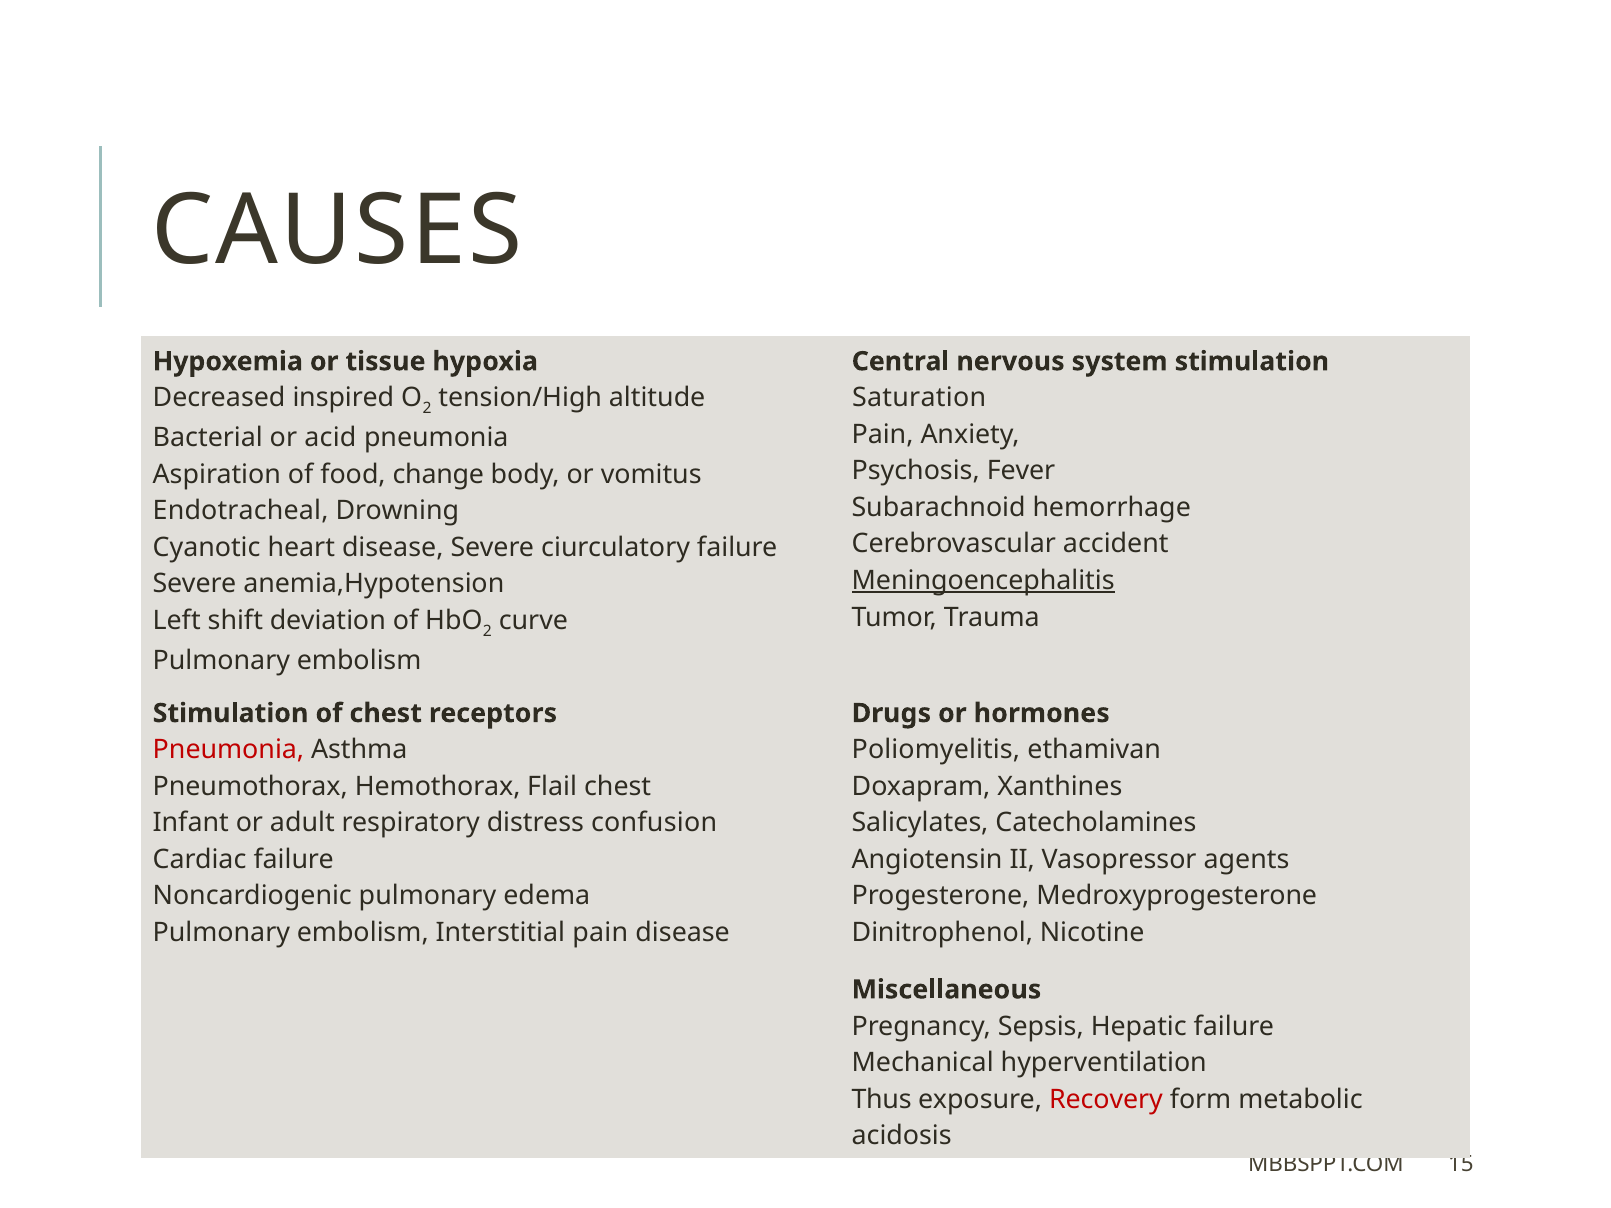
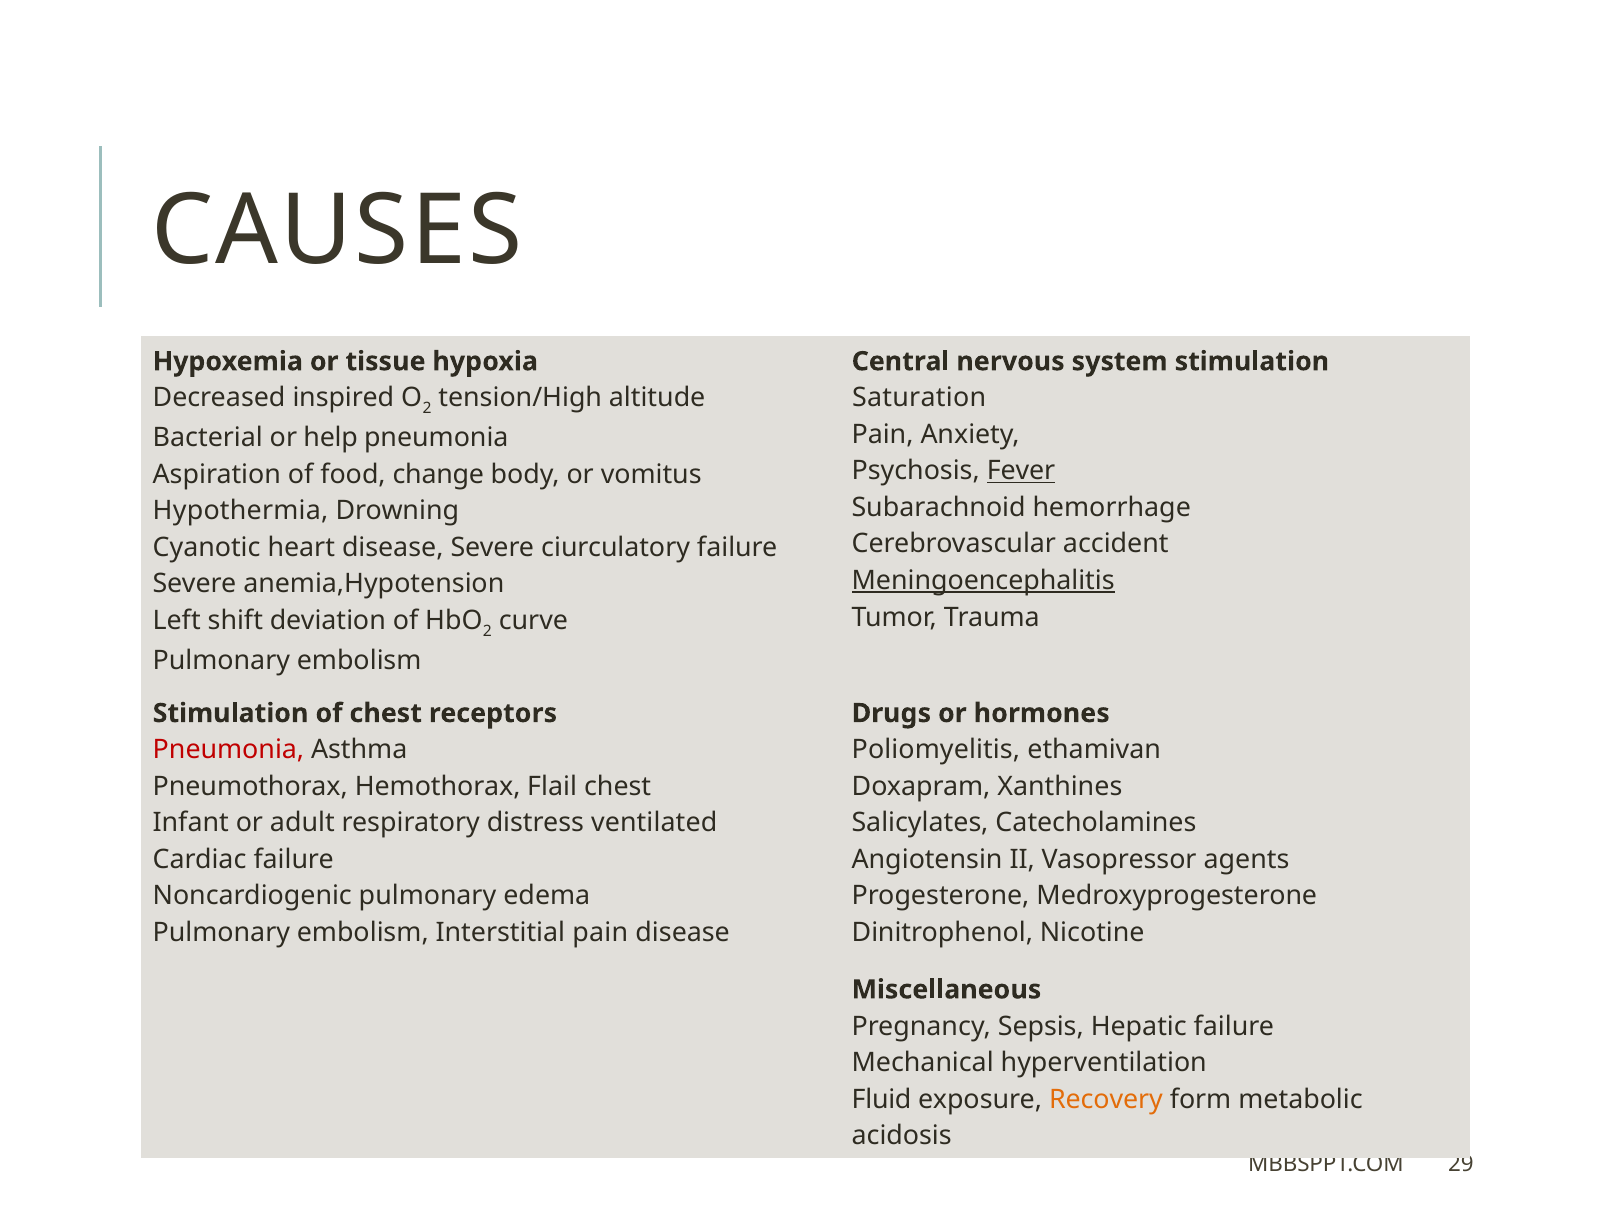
acid: acid -> help
Fever underline: none -> present
Endotracheal: Endotracheal -> Hypothermia
confusion: confusion -> ventilated
Thus: Thus -> Fluid
Recovery colour: red -> orange
15: 15 -> 29
